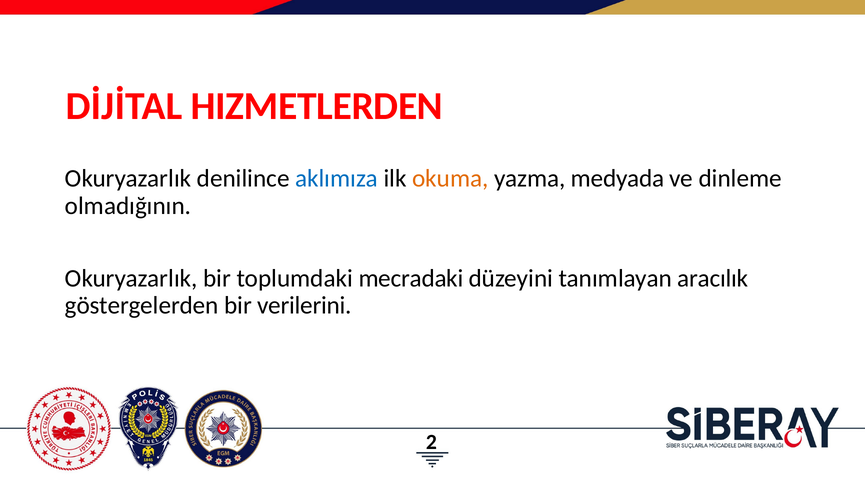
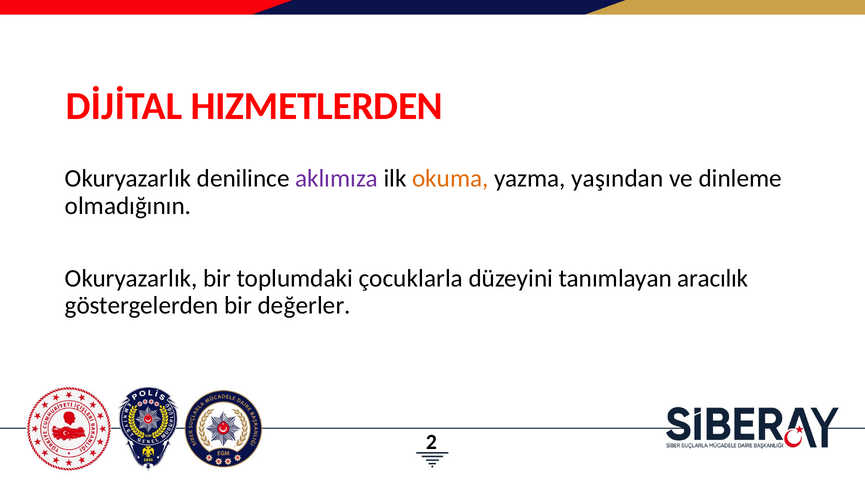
aklımıza colour: blue -> purple
medyada: medyada -> yaşından
mecradaki: mecradaki -> çocuklarla
verilerini: verilerini -> değerler
